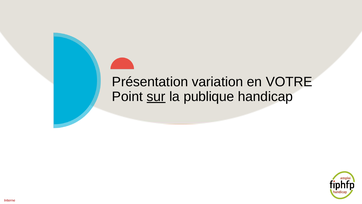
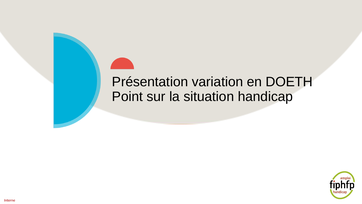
VOTRE: VOTRE -> DOETH
sur underline: present -> none
publique: publique -> situation
